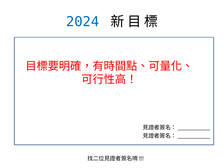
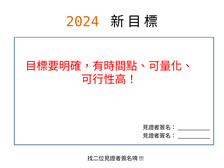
2024 colour: blue -> orange
